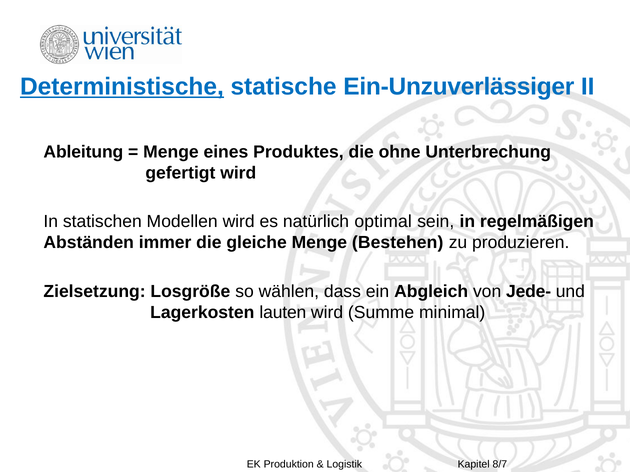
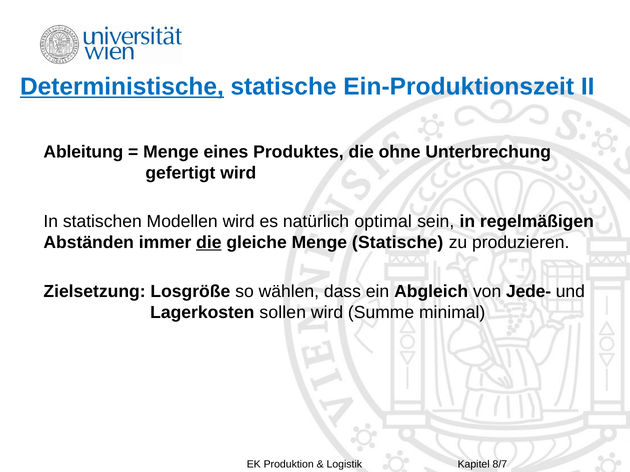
Ein-Unzuverlässiger: Ein-Unzuverlässiger -> Ein-Produktionszeit
die at (209, 243) underline: none -> present
Menge Bestehen: Bestehen -> Statische
lauten: lauten -> sollen
